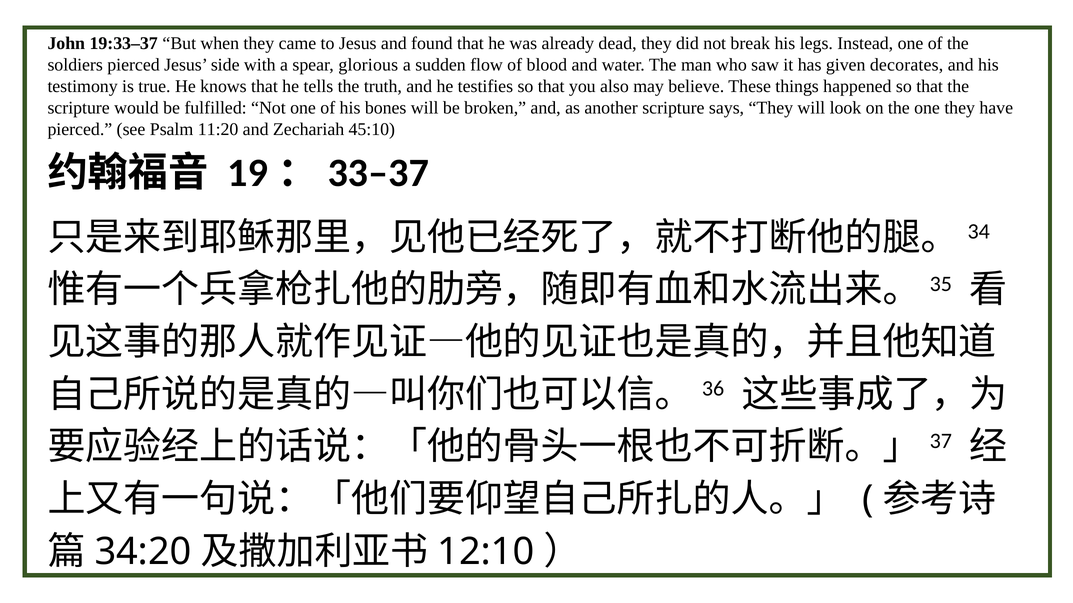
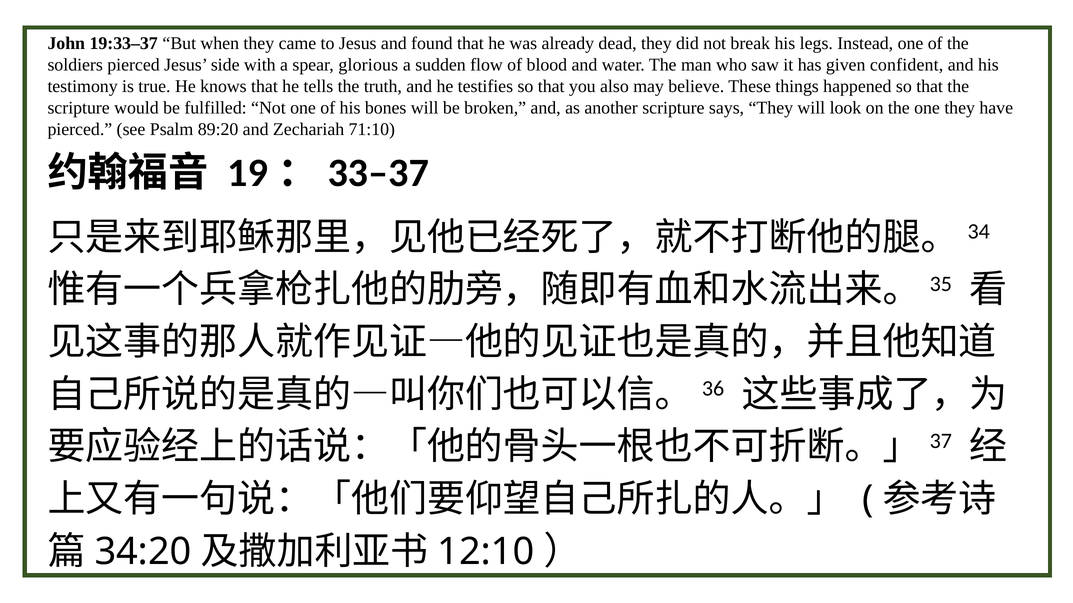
decorates: decorates -> confident
11:20: 11:20 -> 89:20
45:10: 45:10 -> 71:10
